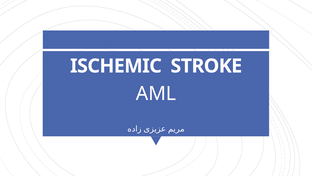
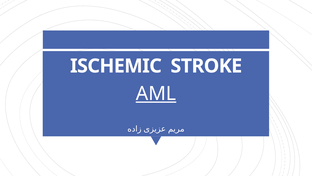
AML underline: none -> present
